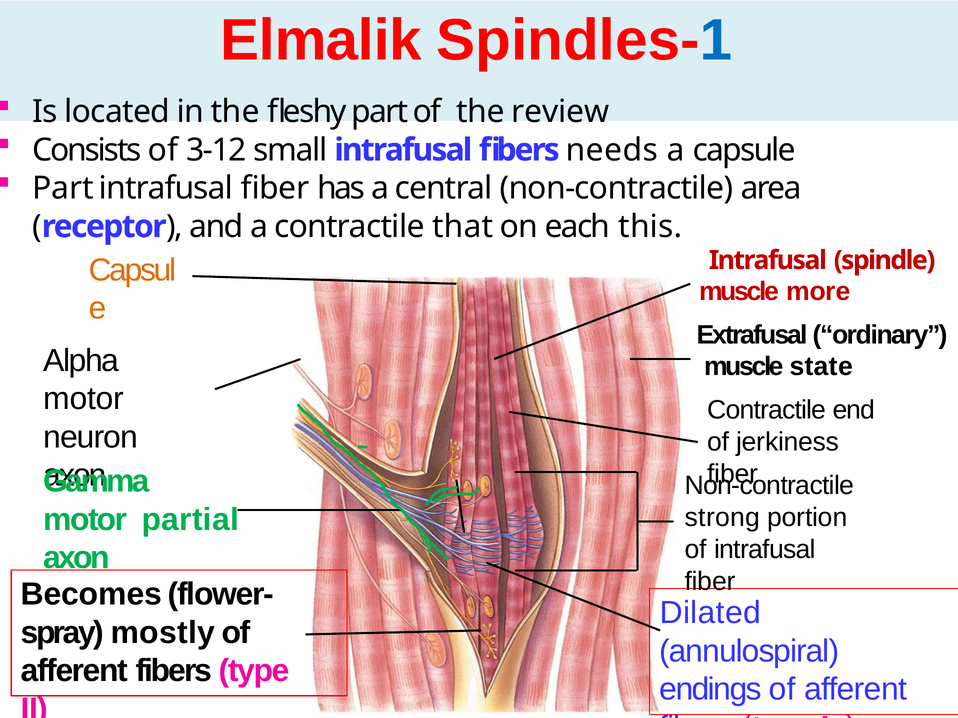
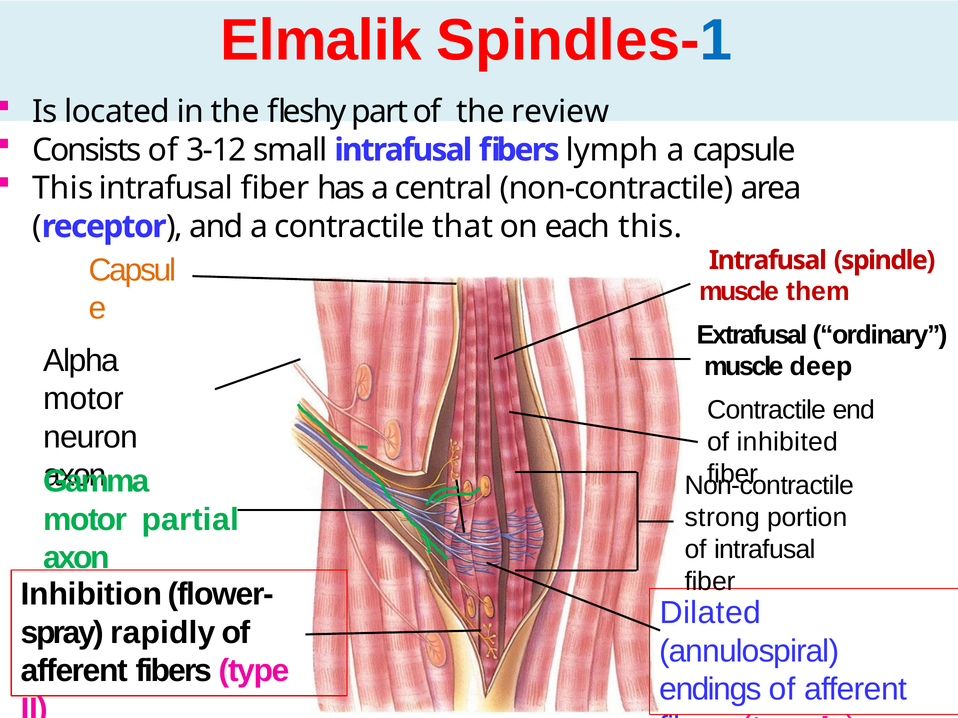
needs: needs -> lymph
Part at (63, 188): Part -> This
more: more -> them
state: state -> deep
jerkiness: jerkiness -> inhibited
Becomes: Becomes -> Inhibition
mostly: mostly -> rapidly
